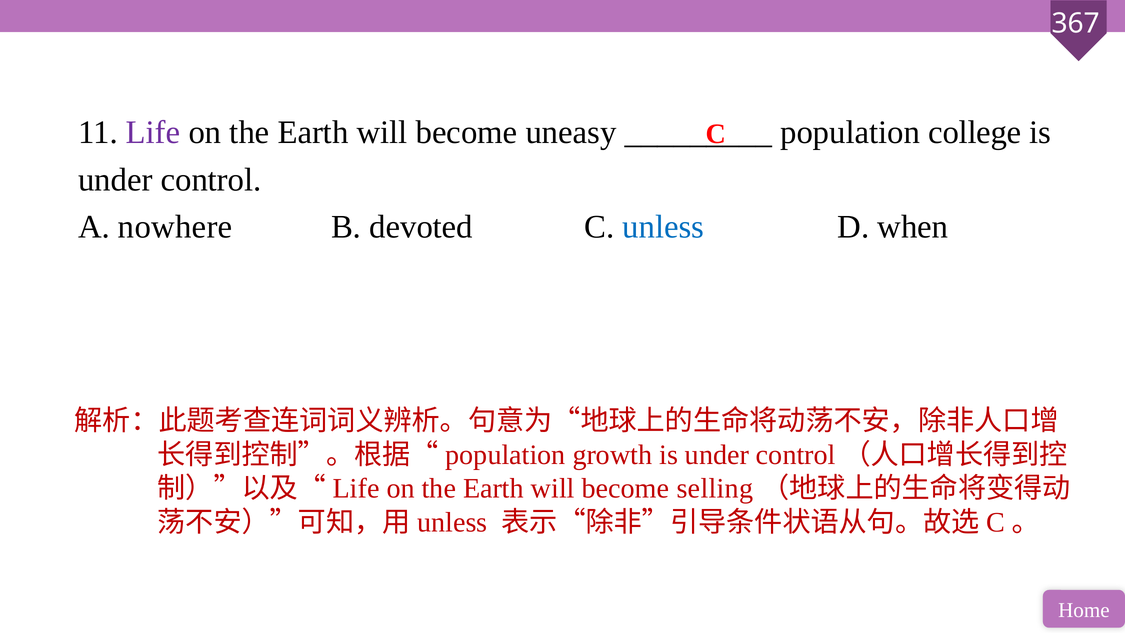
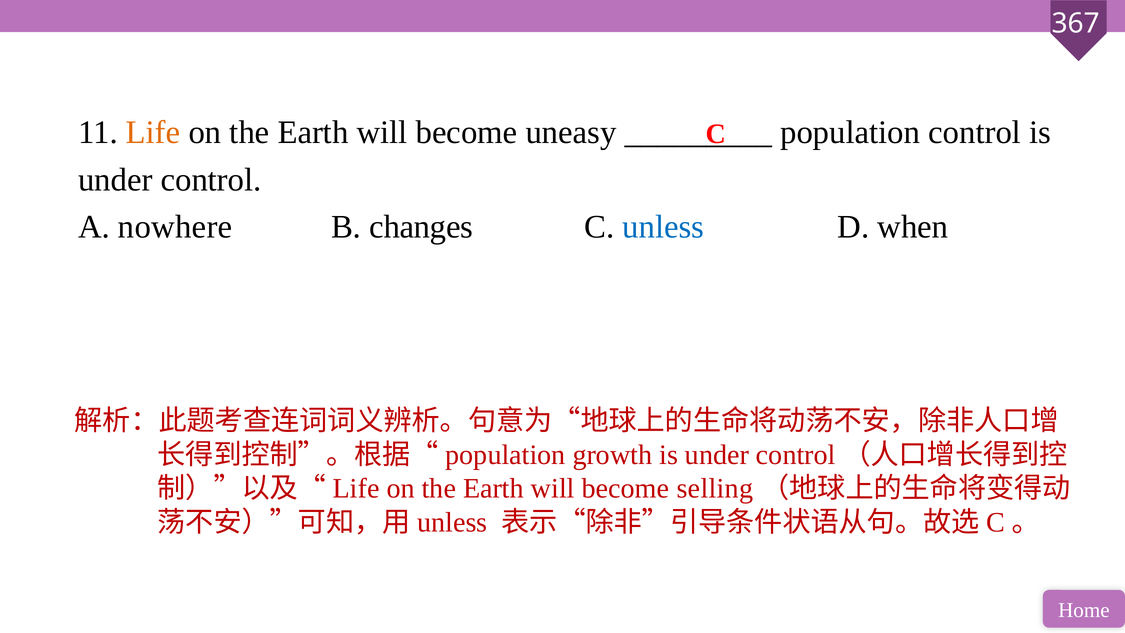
Life colour: purple -> orange
population college: college -> control
devoted: devoted -> changes
